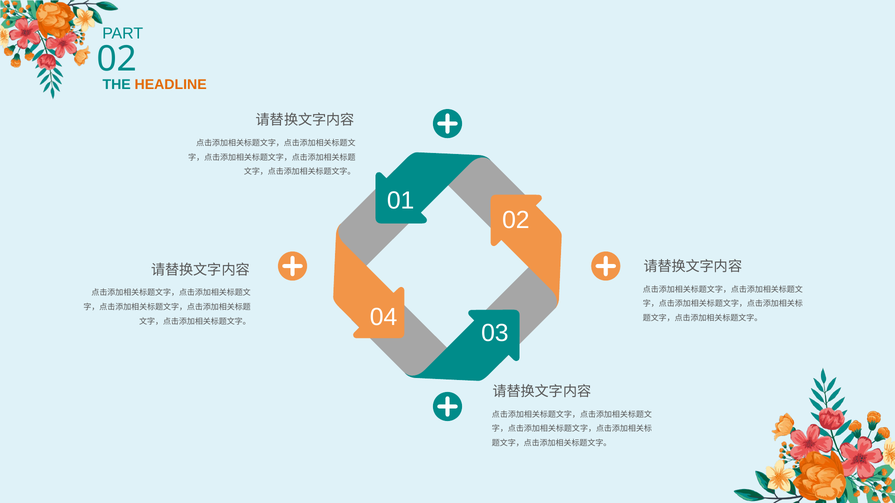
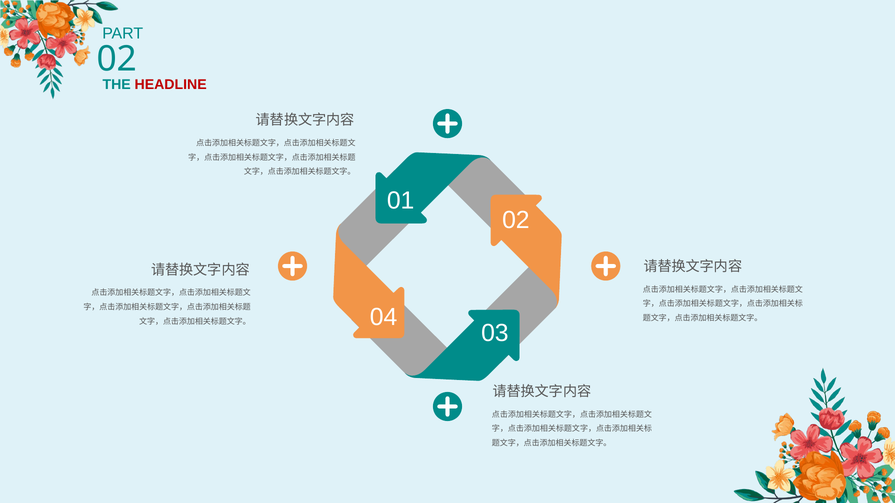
HEADLINE colour: orange -> red
